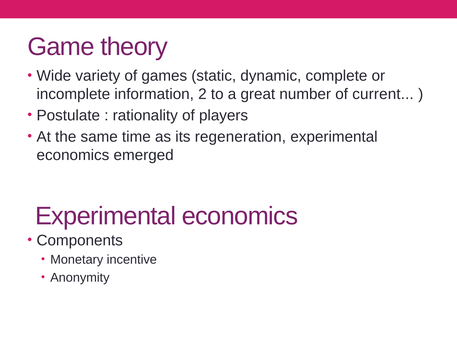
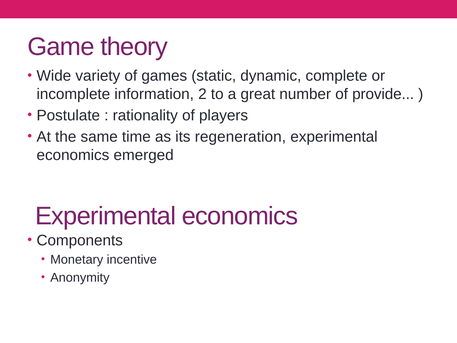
current: current -> provide
